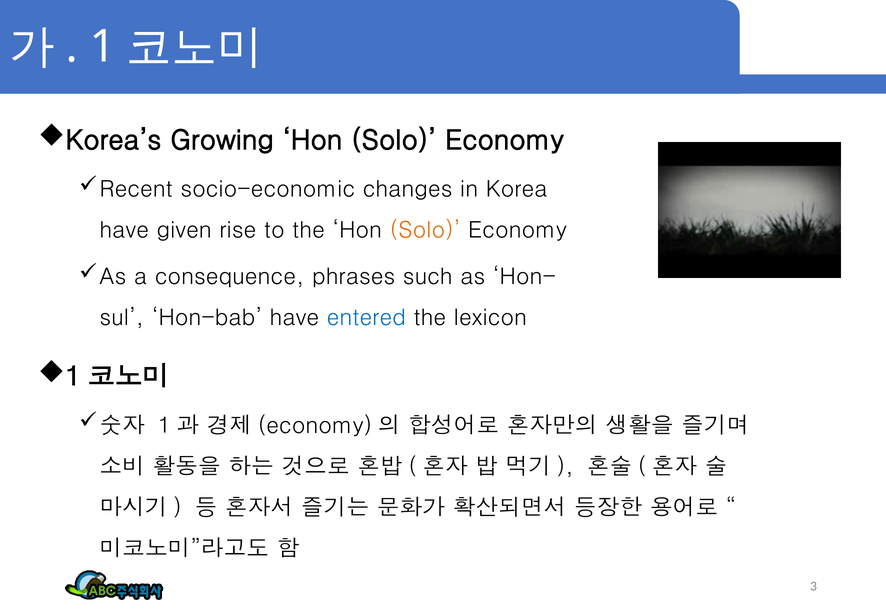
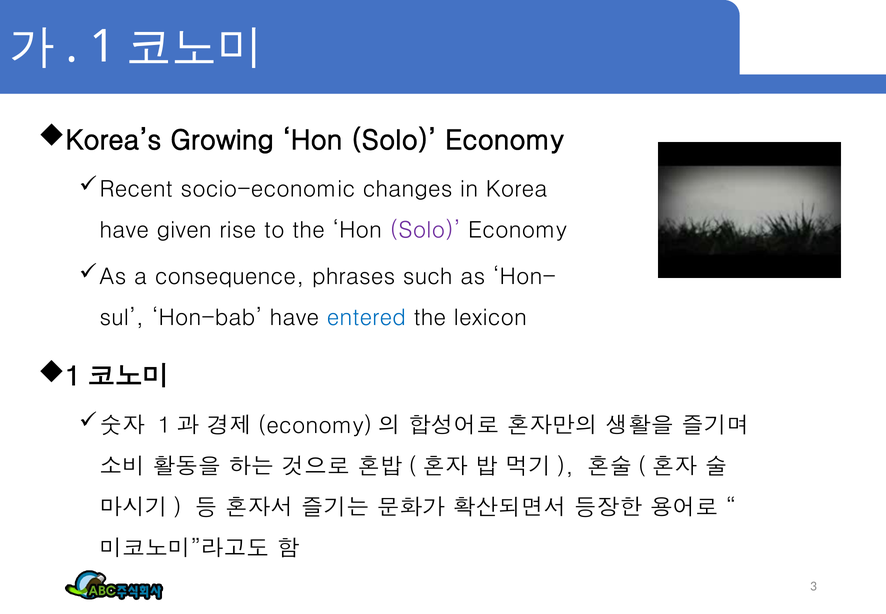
Solo at (425, 230) colour: orange -> purple
